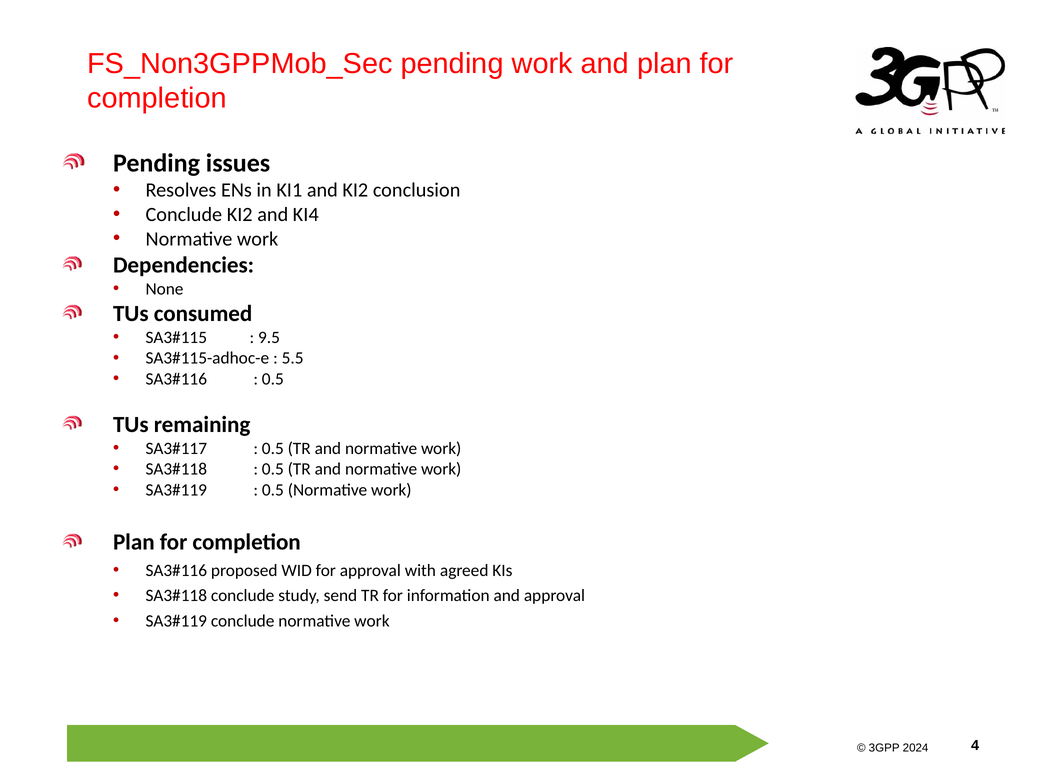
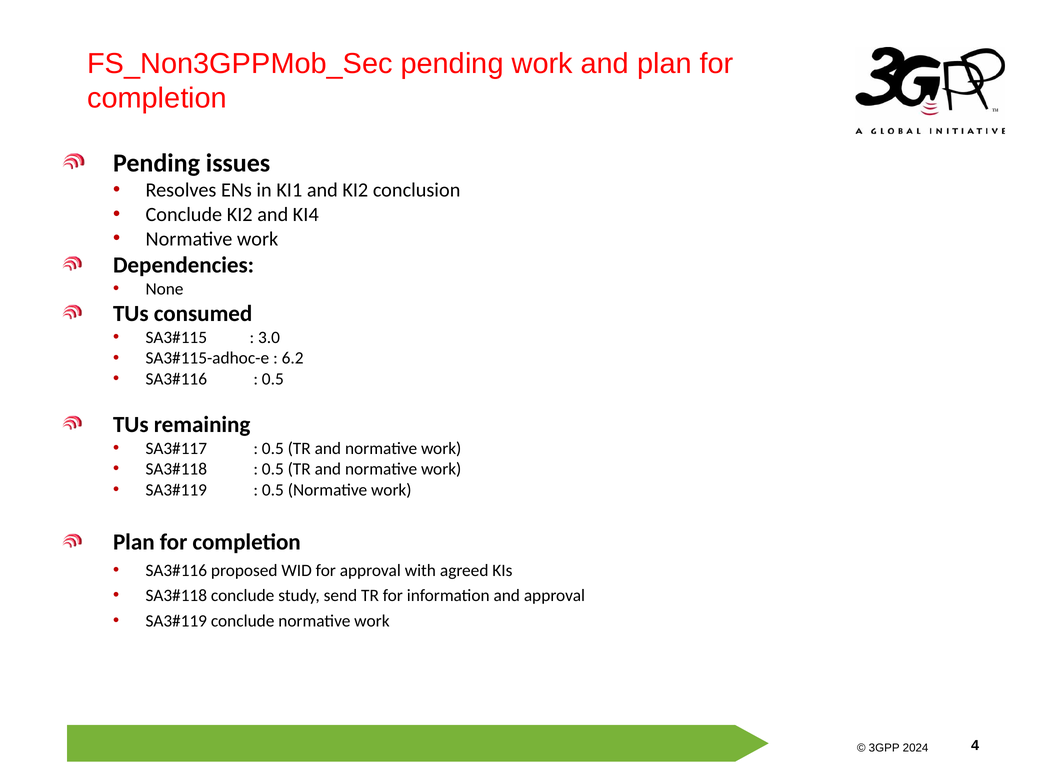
9.5: 9.5 -> 3.0
5.5: 5.5 -> 6.2
